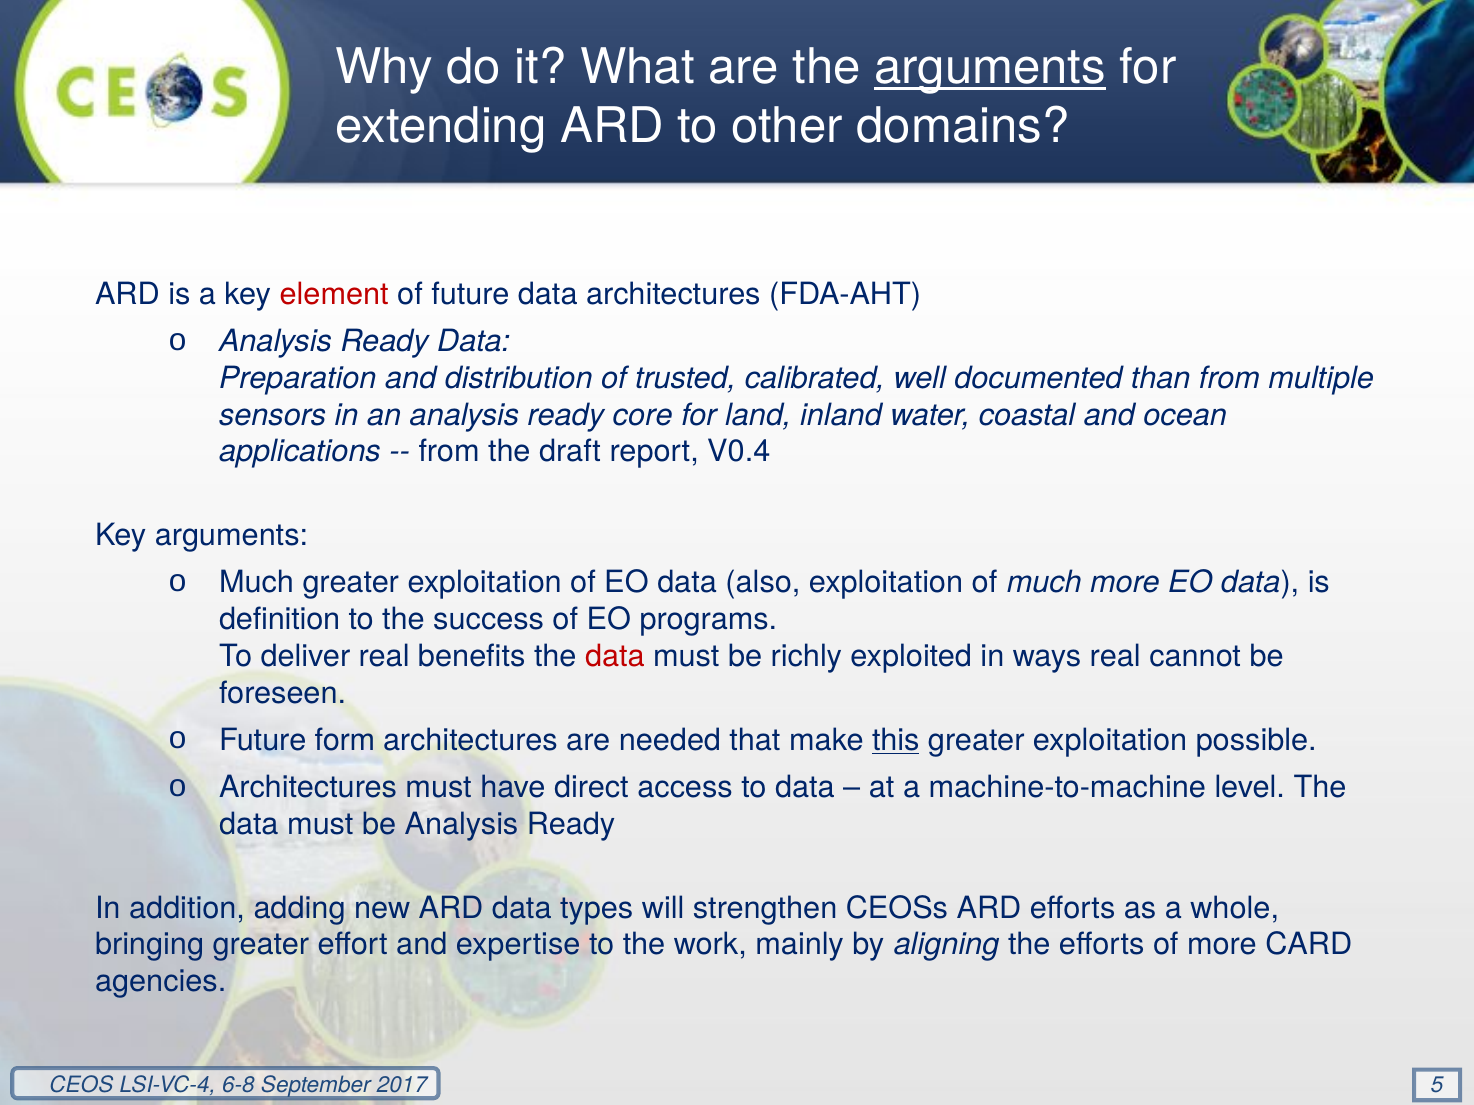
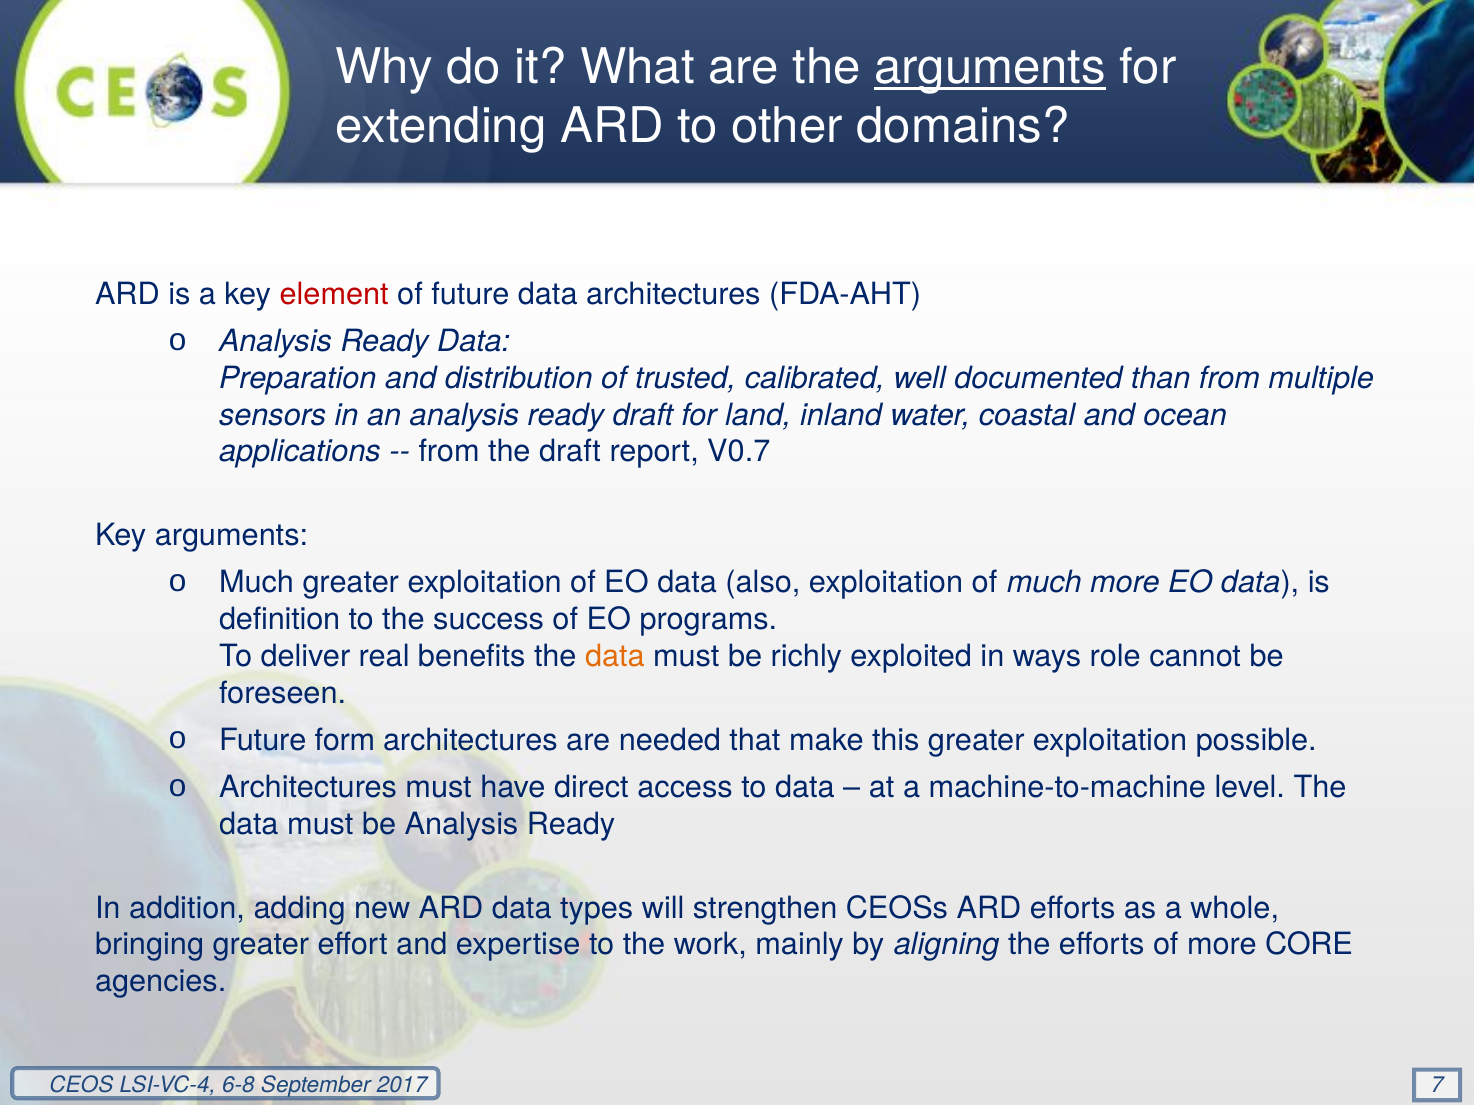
ready core: core -> draft
V0.4: V0.4 -> V0.7
data at (615, 657) colour: red -> orange
ways real: real -> role
this underline: present -> none
CARD: CARD -> CORE
5: 5 -> 7
